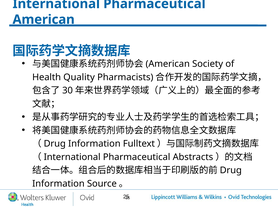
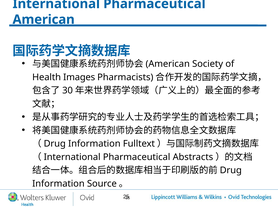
Quality: Quality -> Images
